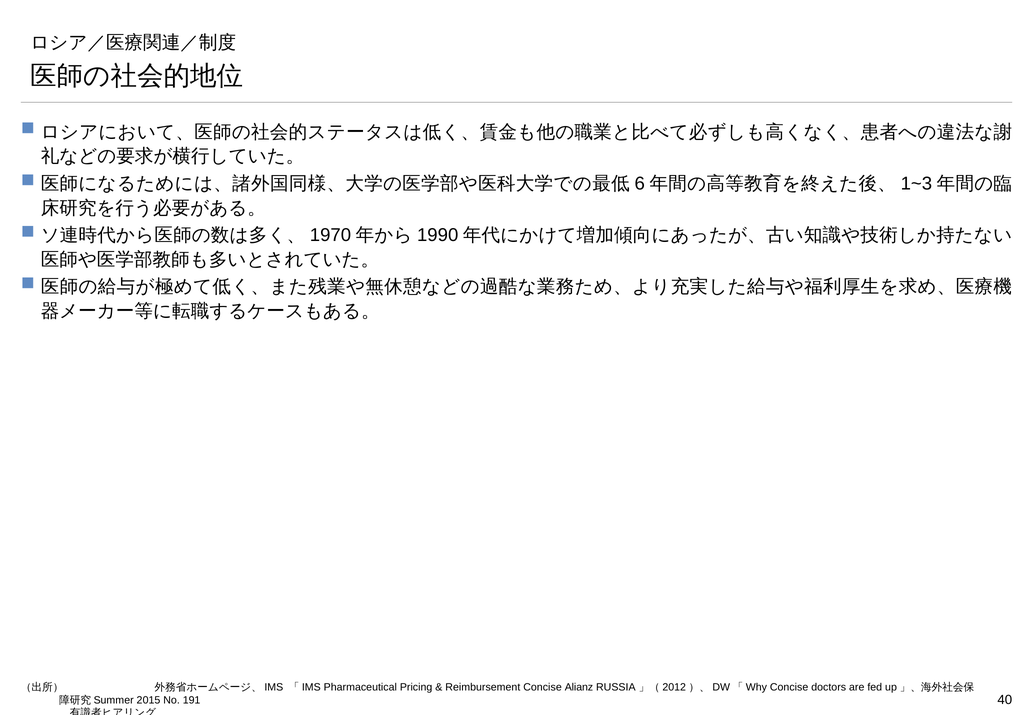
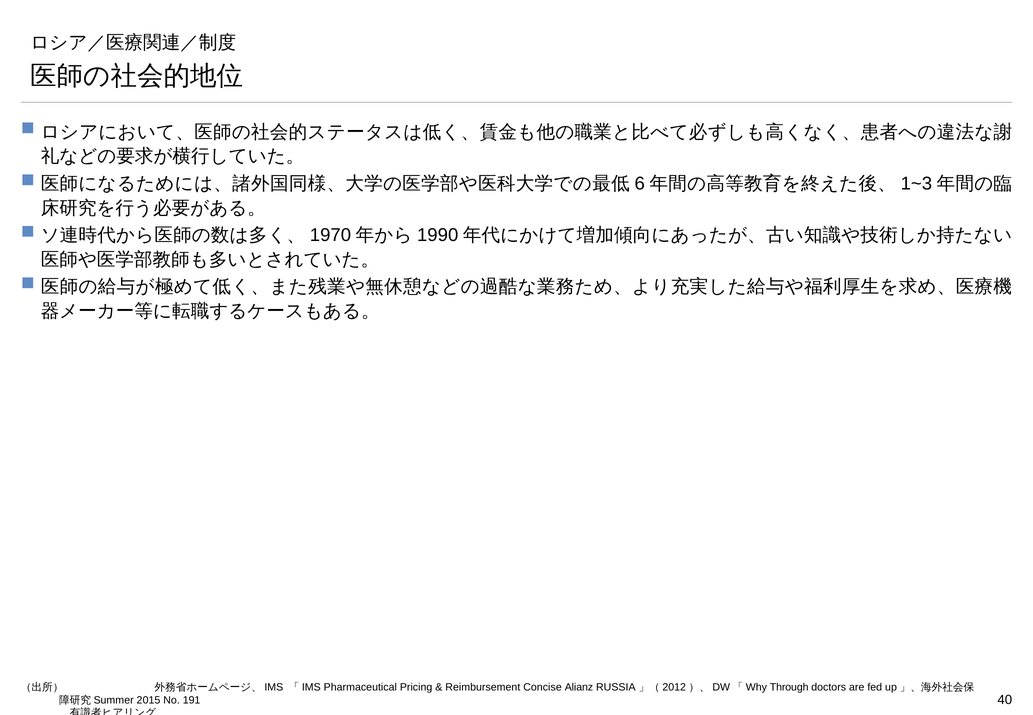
Concise at (789, 688): Concise -> Through
